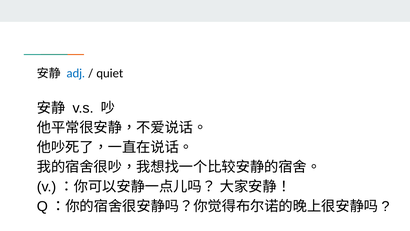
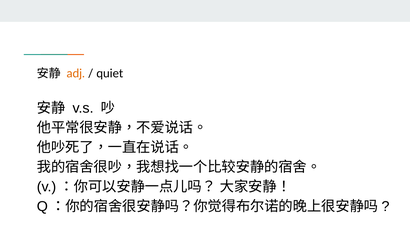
adj colour: blue -> orange
